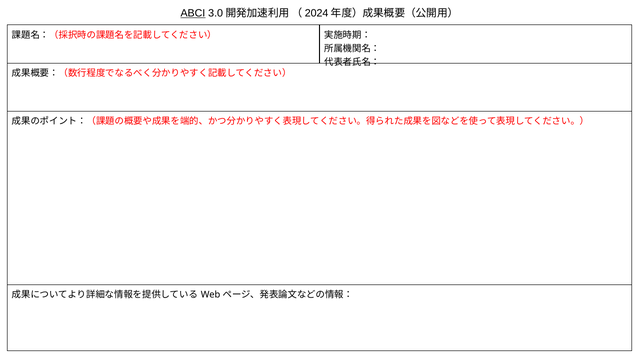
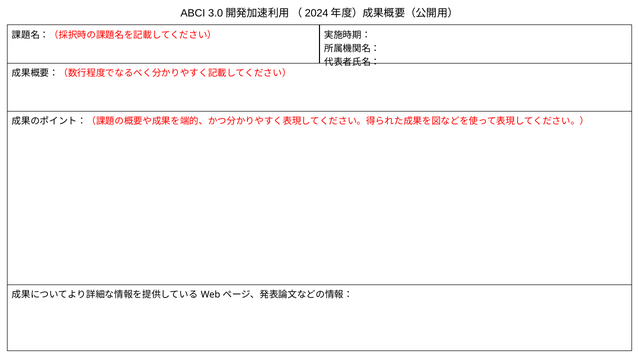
ABCI underline: present -> none
